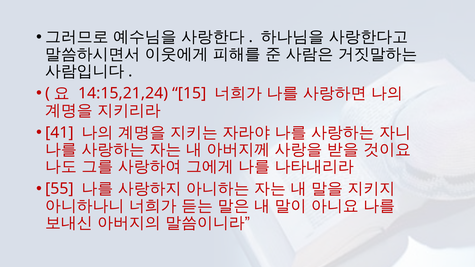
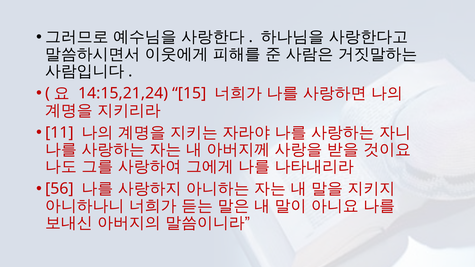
41: 41 -> 11
55: 55 -> 56
